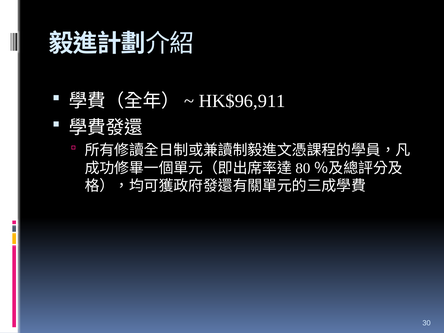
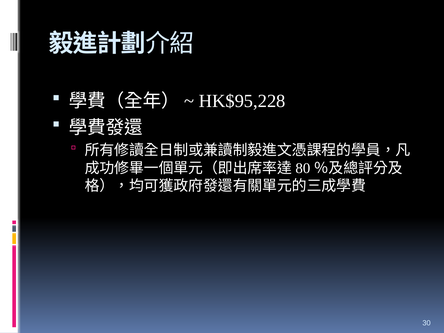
HK$96,911: HK$96,911 -> HK$95,228
